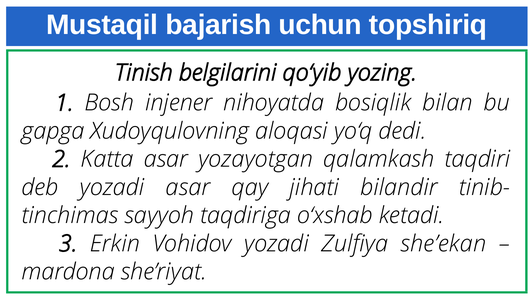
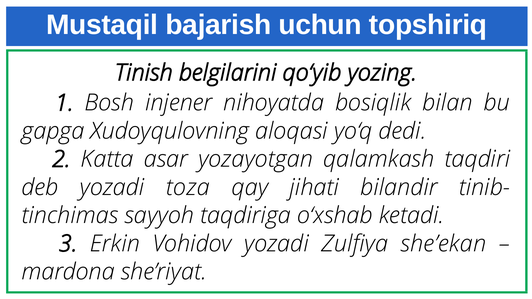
yozadi asar: asar -> toza
